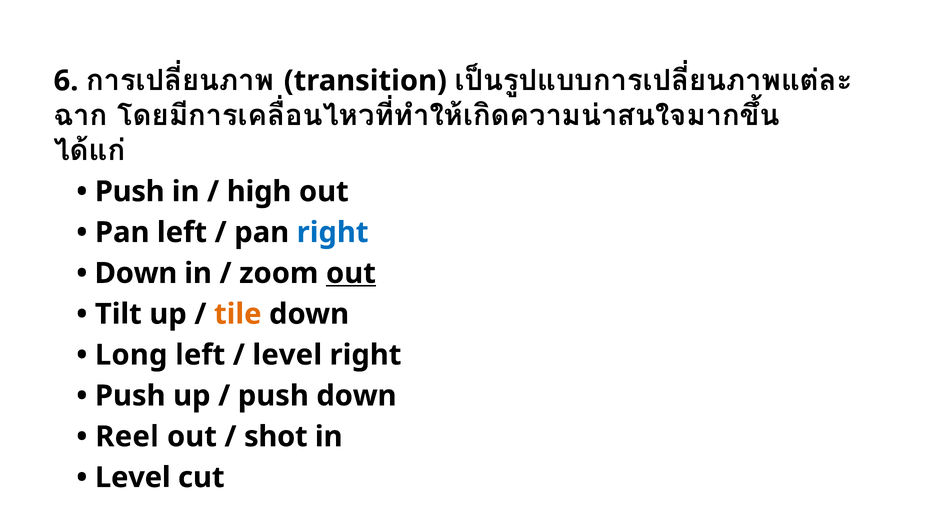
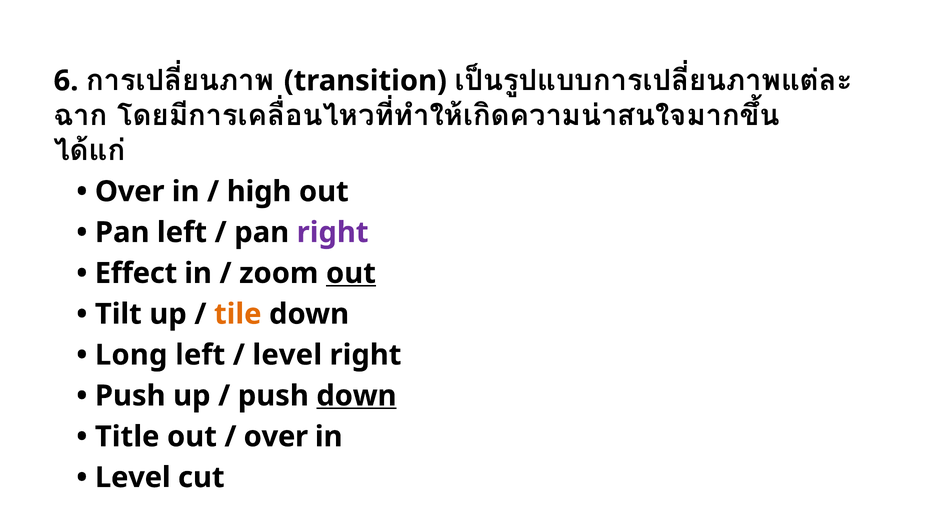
Push at (130, 192): Push -> Over
right at (333, 233) colour: blue -> purple
Down at (136, 273): Down -> Effect
down at (356, 396) underline: none -> present
Reel: Reel -> Title
shot at (276, 437): shot -> over
